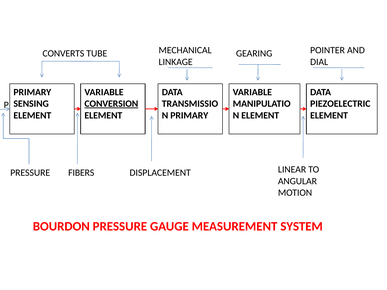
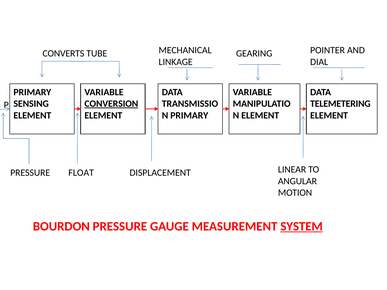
PIEZOELECTRIC: PIEZOELECTRIC -> TELEMETERING
FIBERS: FIBERS -> FLOAT
SYSTEM underline: none -> present
